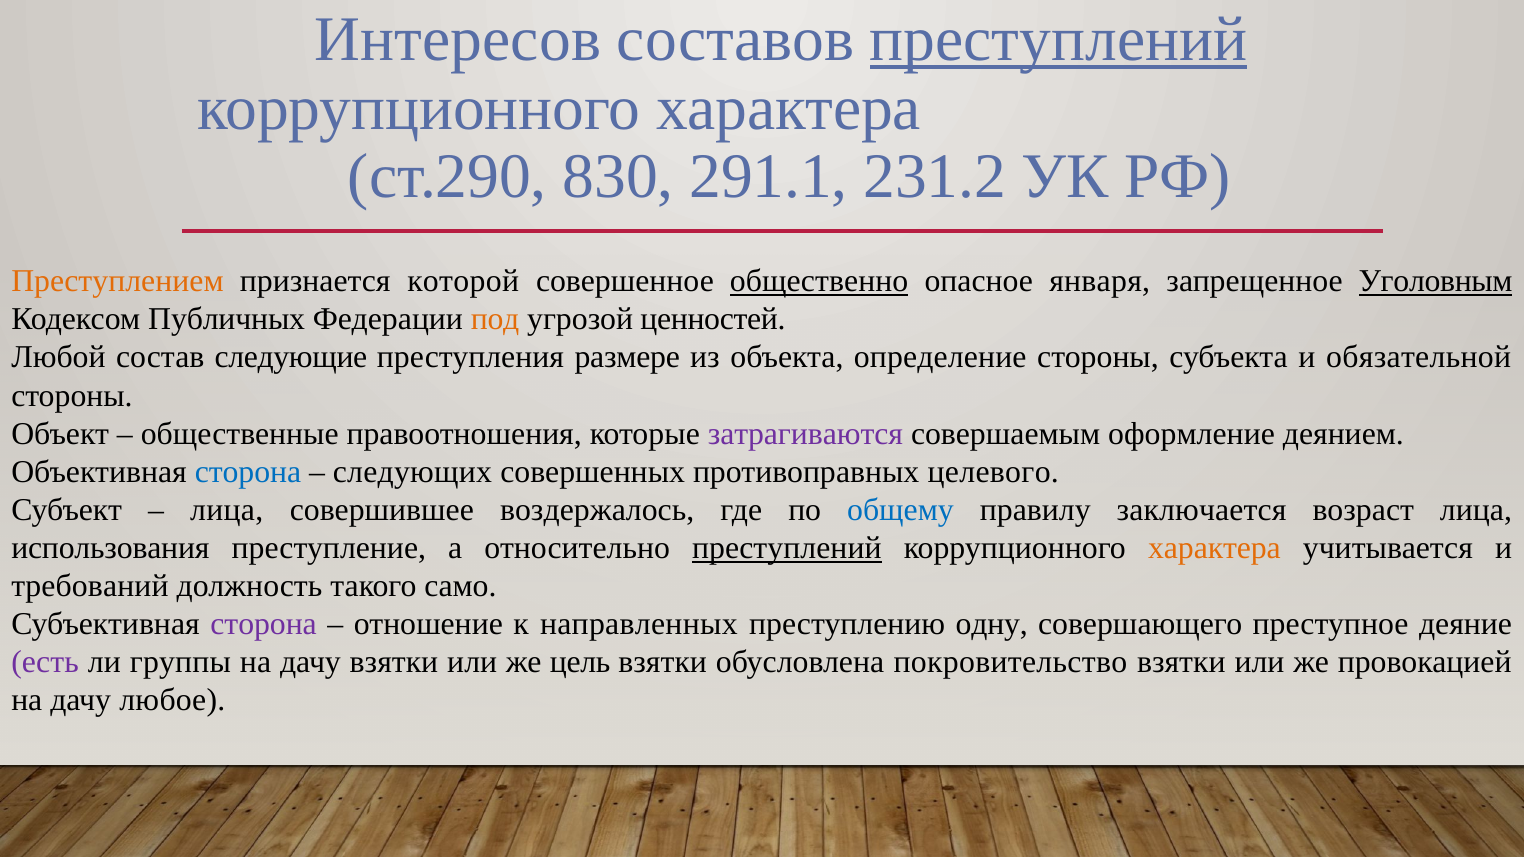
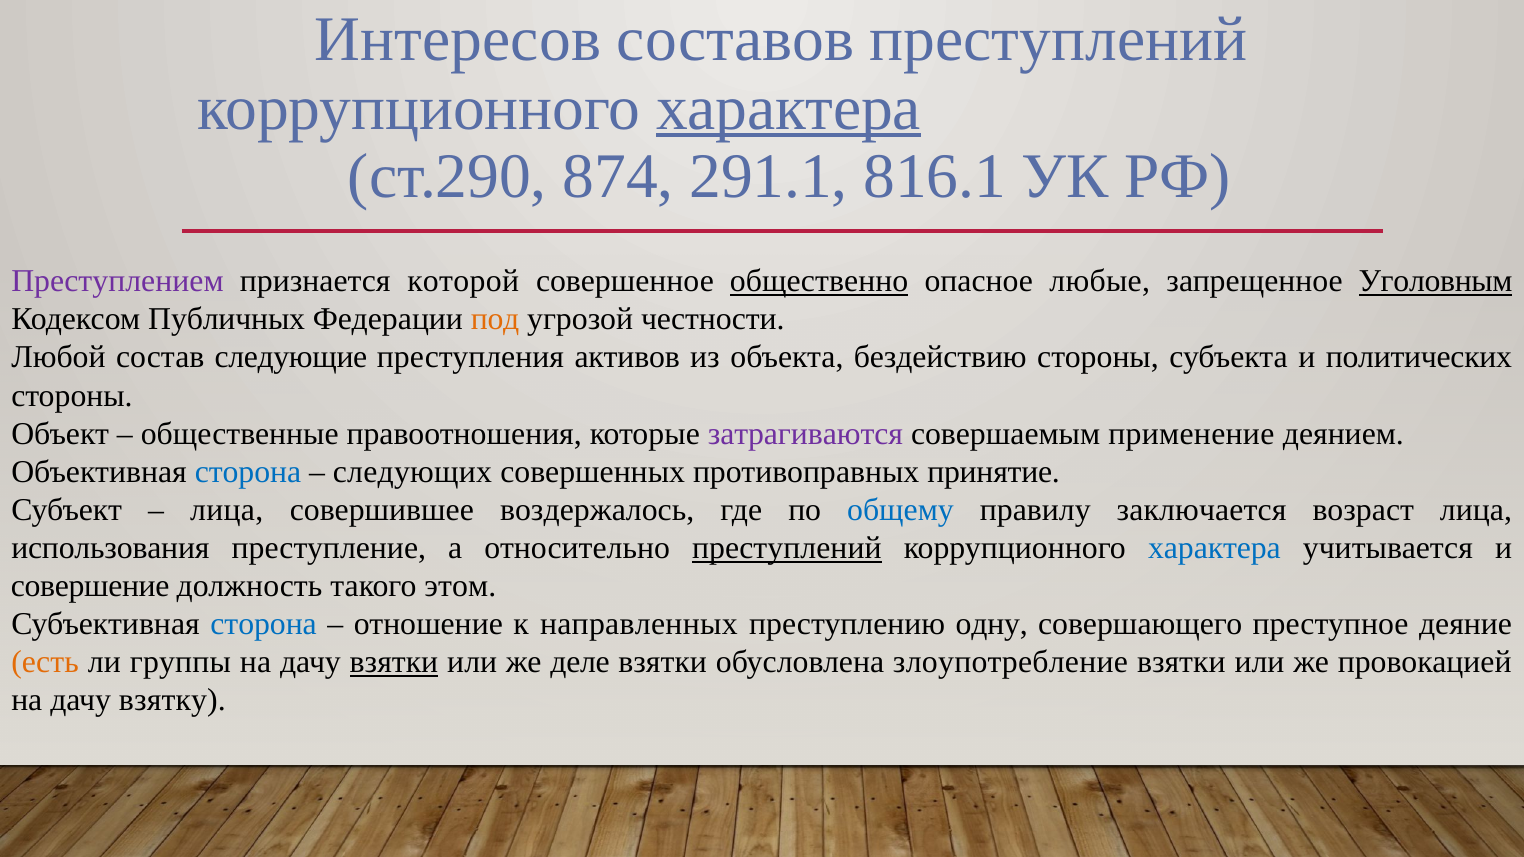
преступлений at (1059, 40) underline: present -> none
характера at (789, 108) underline: none -> present
830: 830 -> 874
231.2: 231.2 -> 816.1
Преступлением colour: orange -> purple
января: января -> любые
ценностей: ценностей -> честности
размере: размере -> активов
определение: определение -> бездействию
обязательной: обязательной -> политических
оформление: оформление -> применение
целевого: целевого -> принятие
характера at (1214, 548) colour: orange -> blue
требований: требований -> совершение
само: само -> этом
сторона at (264, 624) colour: purple -> blue
есть colour: purple -> orange
взятки at (394, 662) underline: none -> present
цель: цель -> деле
покровительство: покровительство -> злоупотребление
любое: любое -> взятку
